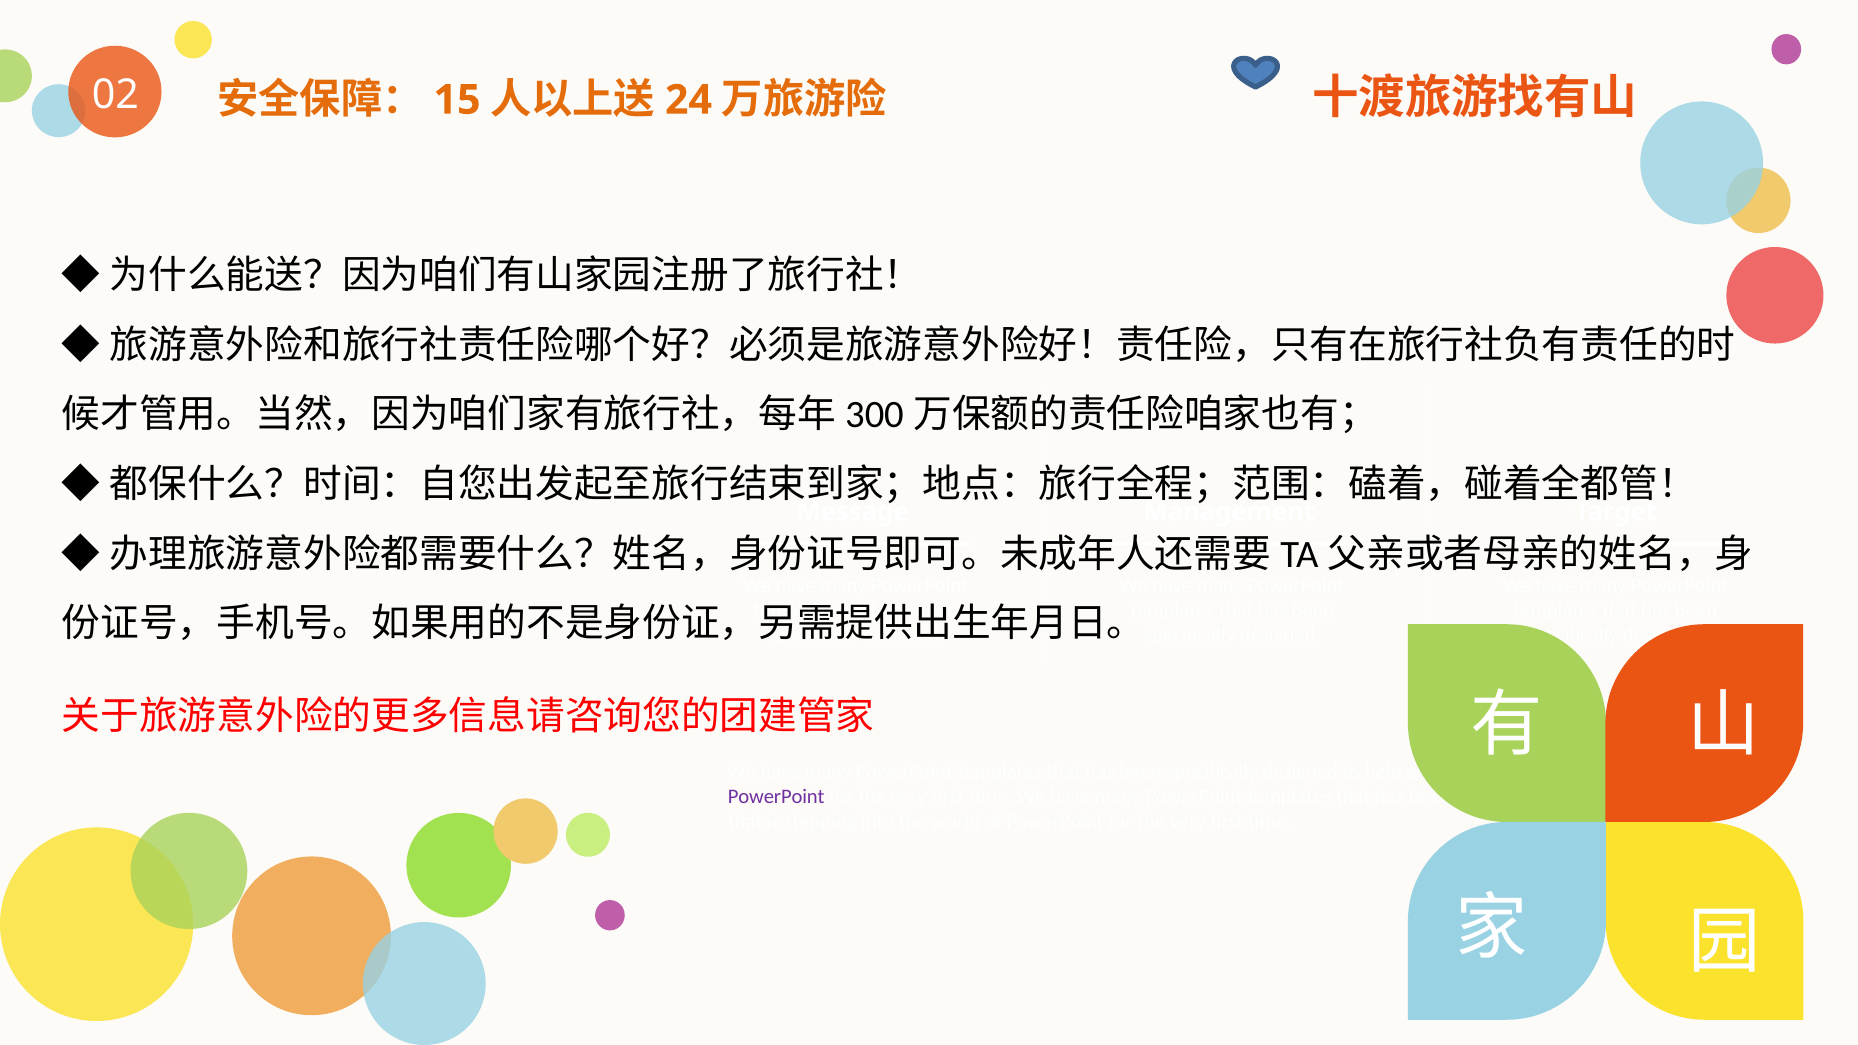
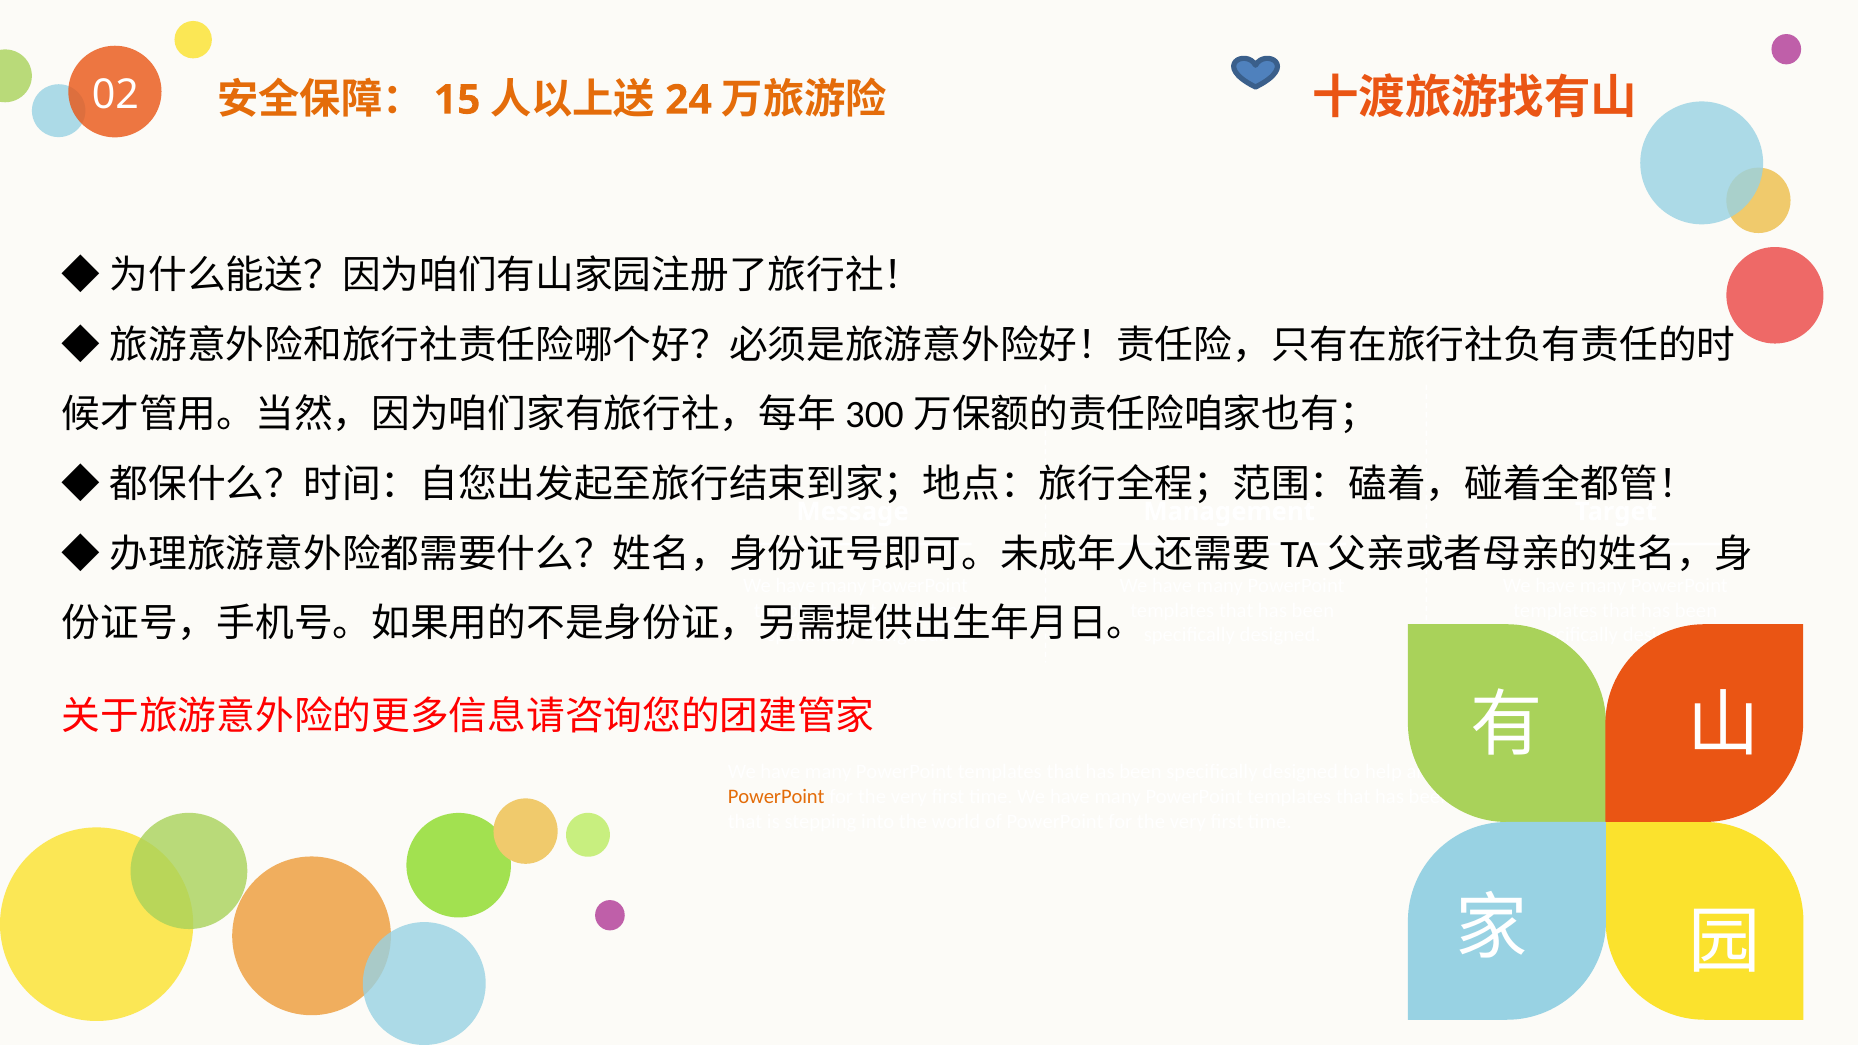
PowerPoint at (776, 796) colour: purple -> orange
